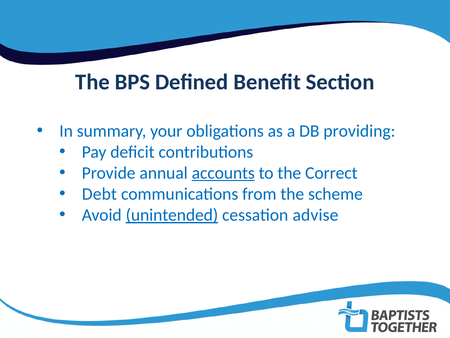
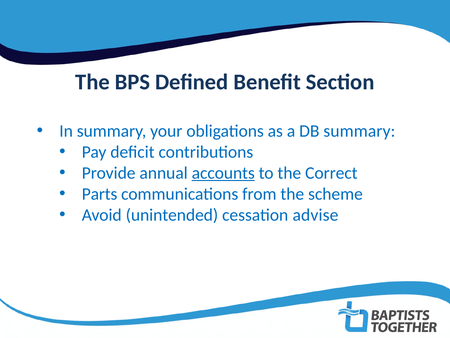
DB providing: providing -> summary
Debt: Debt -> Parts
unintended underline: present -> none
